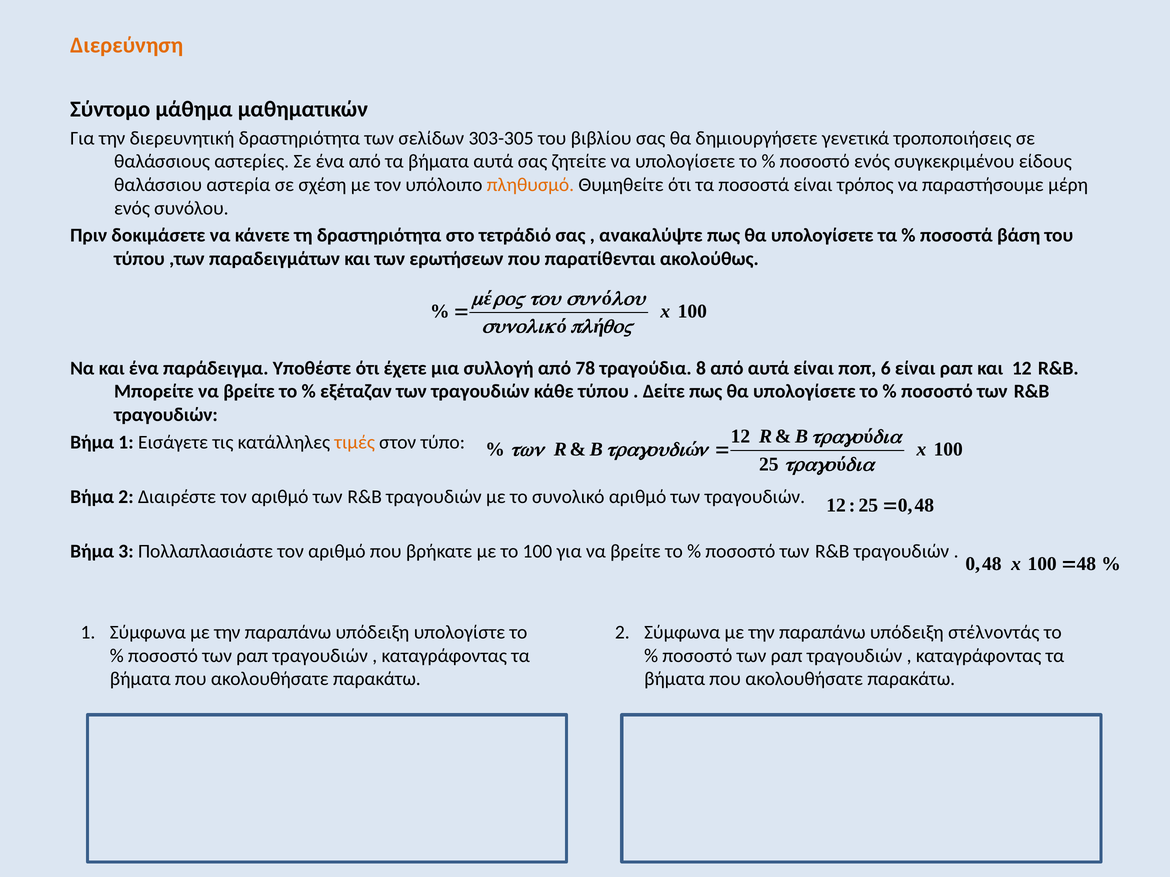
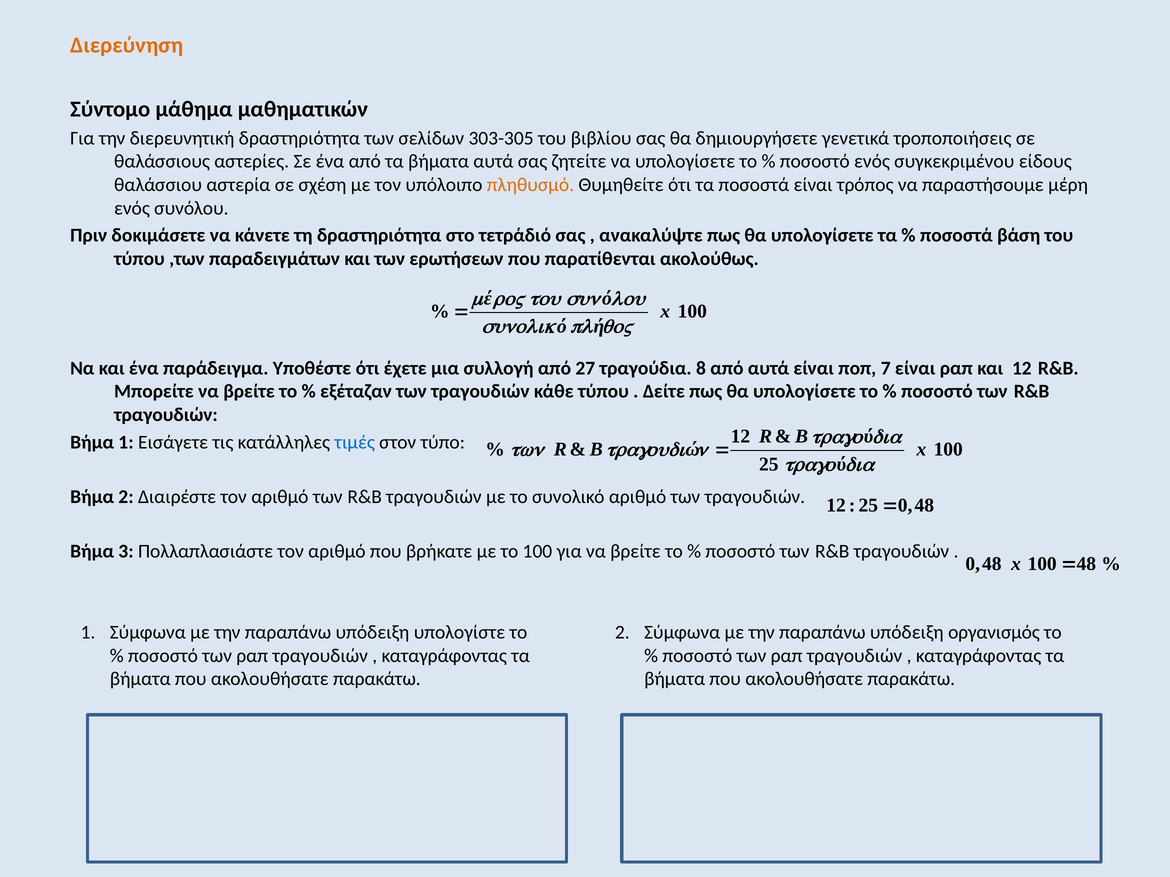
78: 78 -> 27
6: 6 -> 7
τιμές colour: orange -> blue
στέλνοντάς: στέλνοντάς -> οργανισμός
